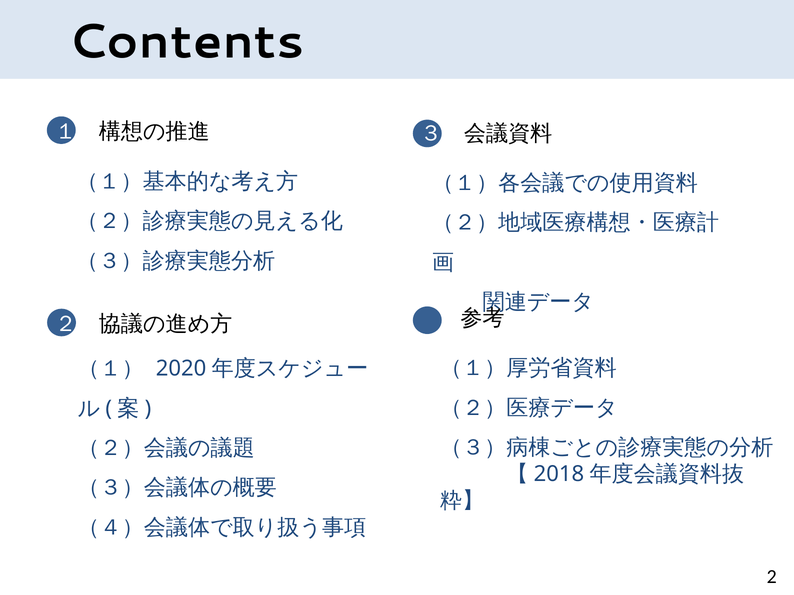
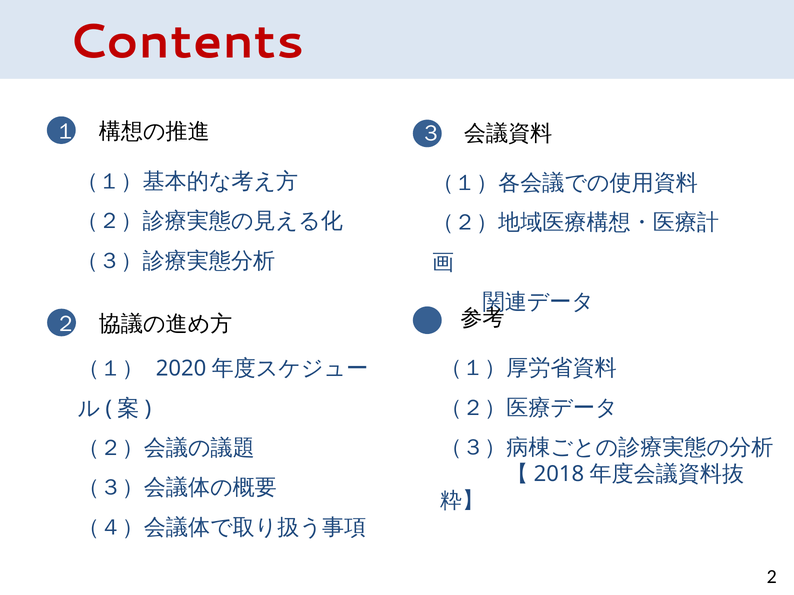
Contents colour: black -> red
